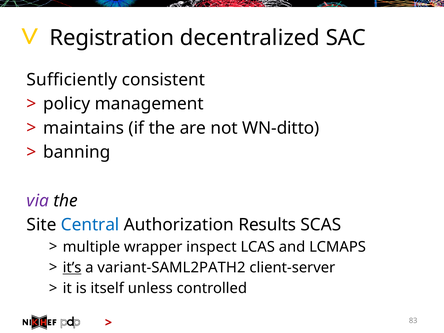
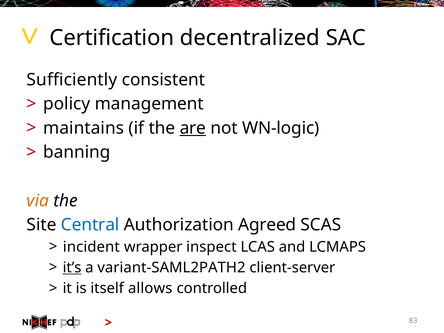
Registration: Registration -> Certification
are underline: none -> present
WN-ditto: WN-ditto -> WN-logic
via colour: purple -> orange
Results: Results -> Agreed
multiple: multiple -> incident
unless: unless -> allows
